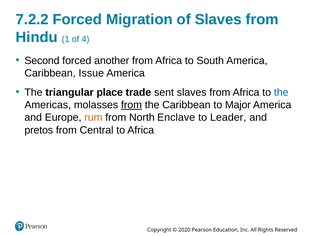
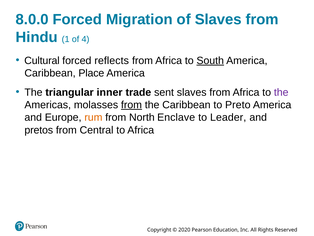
7.2.2: 7.2.2 -> 8.0.0
Second: Second -> Cultural
another: another -> reflects
South underline: none -> present
Issue: Issue -> Place
place: place -> inner
the at (281, 92) colour: blue -> purple
Major: Major -> Preto
